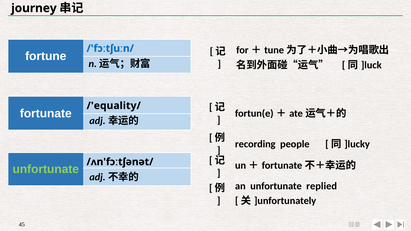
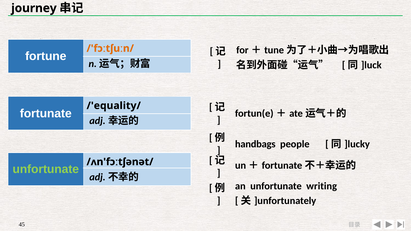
/'fɔːtʃuːn/ colour: blue -> orange
recording: recording -> handbags
replied: replied -> writing
